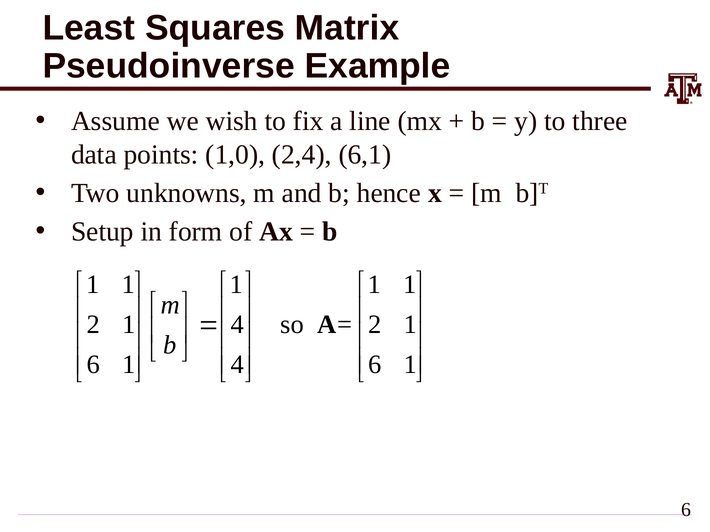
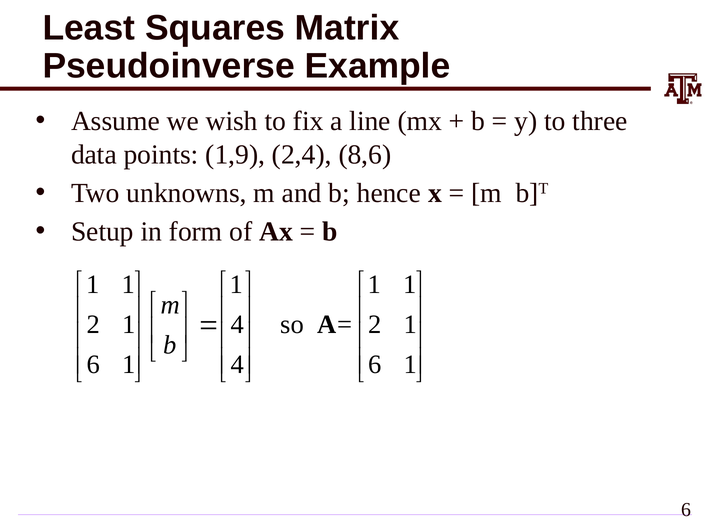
1,0: 1,0 -> 1,9
6,1: 6,1 -> 8,6
